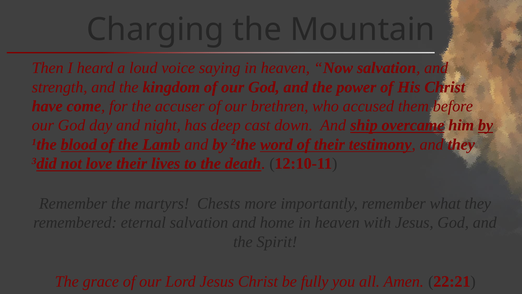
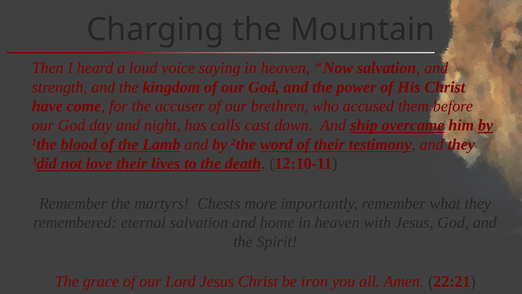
deep: deep -> calls
fully: fully -> iron
